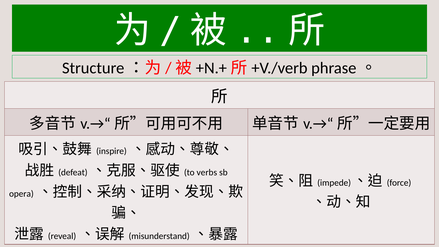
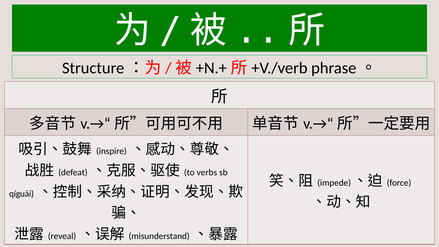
opera: opera -> qíguài
